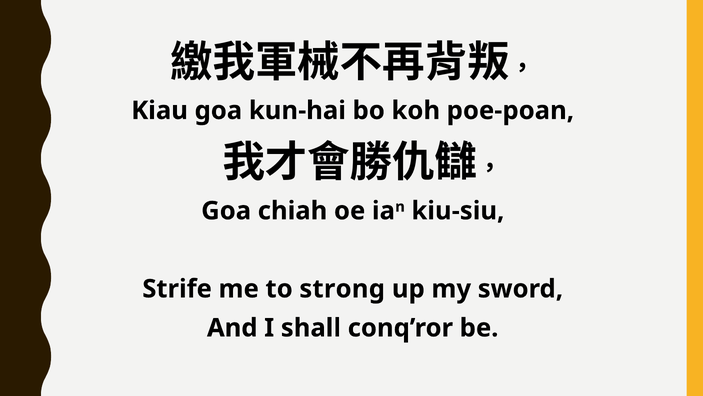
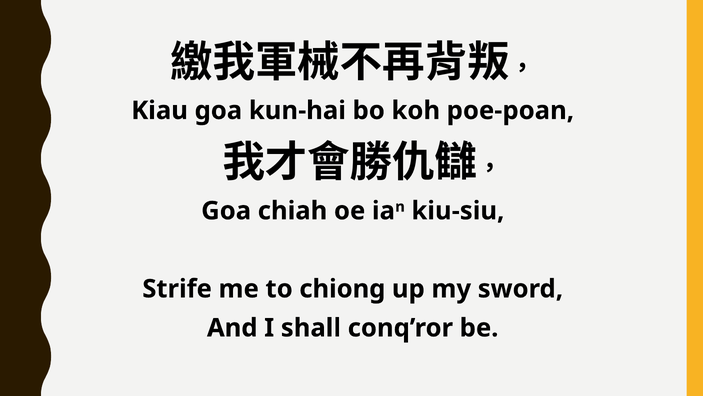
strong: strong -> chiong
